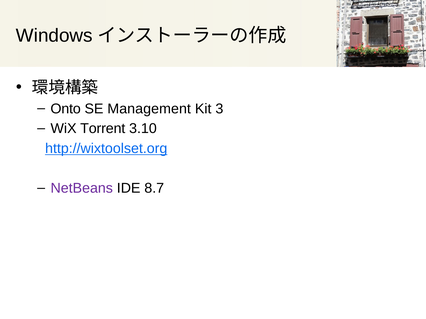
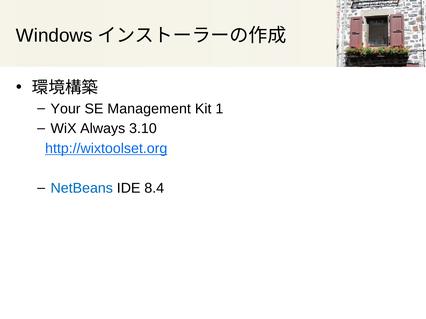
Onto: Onto -> Your
3: 3 -> 1
Torrent: Torrent -> Always
NetBeans colour: purple -> blue
8.7: 8.7 -> 8.4
